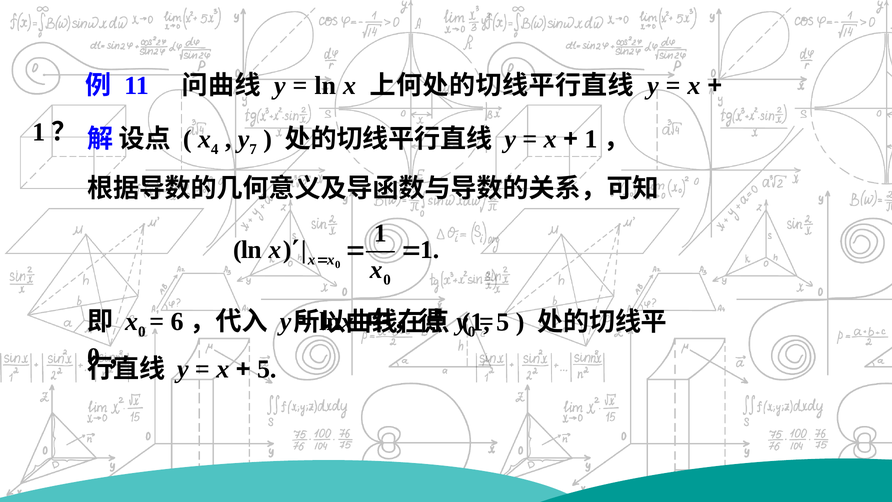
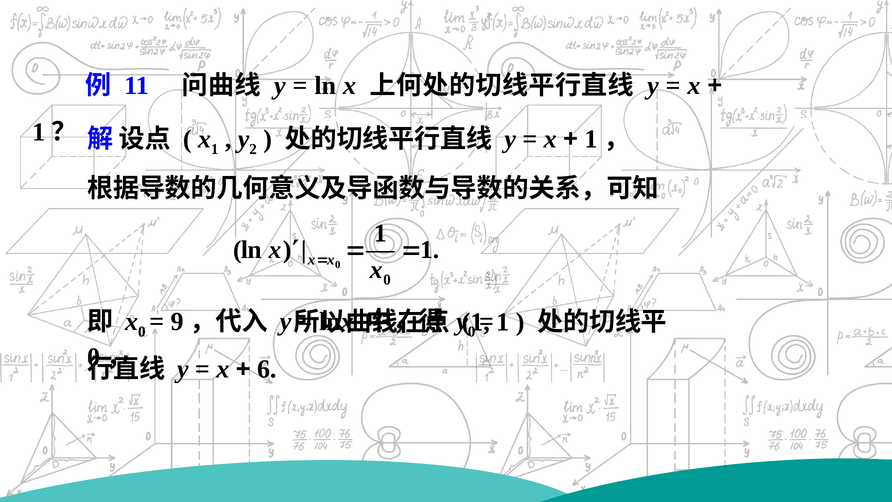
x 4: 4 -> 1
7: 7 -> 2
6: 6 -> 9
5 at (503, 322): 5 -> 1
5 at (267, 369): 5 -> 6
